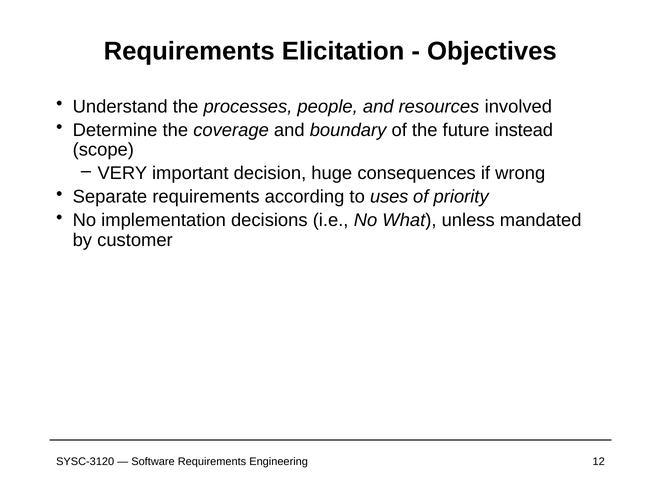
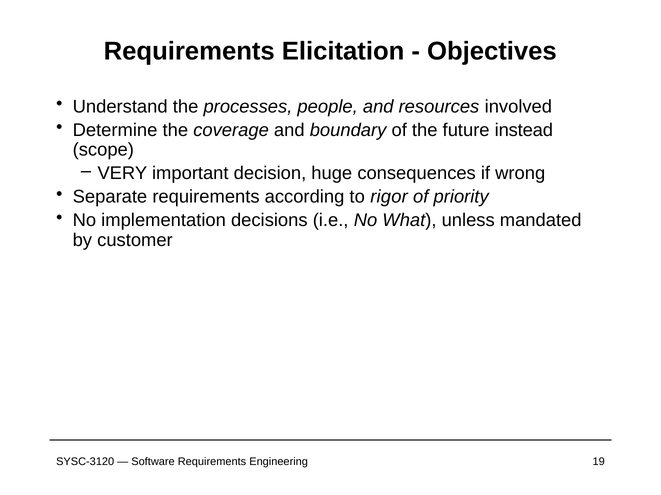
uses: uses -> rigor
12: 12 -> 19
